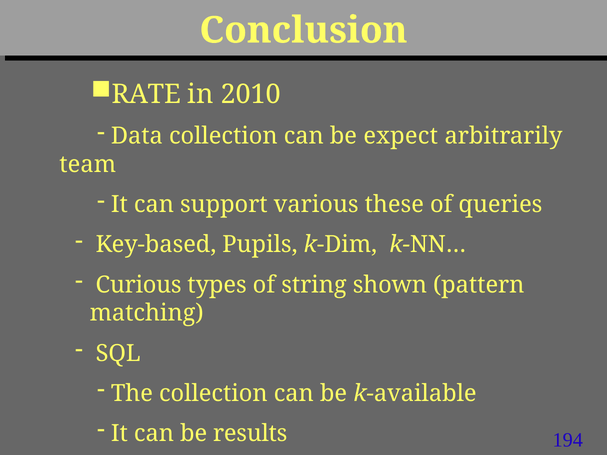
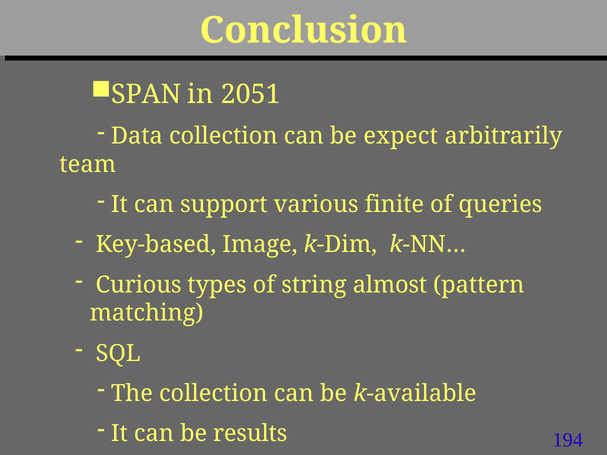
RATE: RATE -> SPAN
2010: 2010 -> 2051
these: these -> finite
Pupils: Pupils -> Image
shown: shown -> almost
